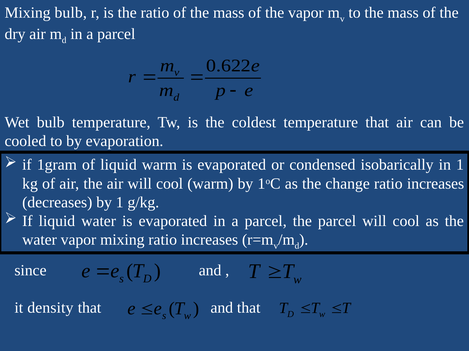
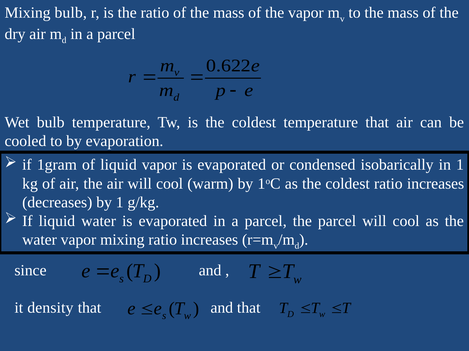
liquid warm: warm -> vapor
as the change: change -> coldest
